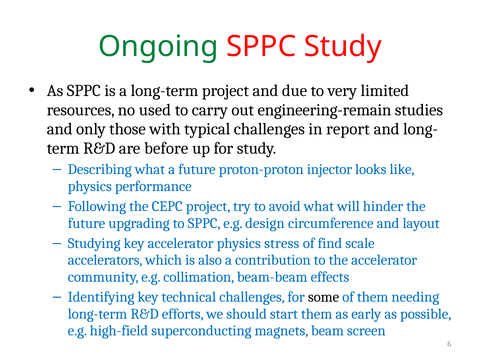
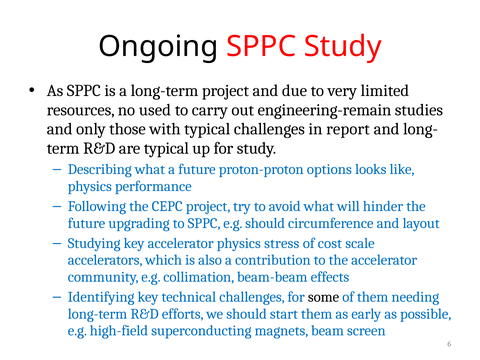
Ongoing colour: green -> black
are before: before -> typical
injector: injector -> options
e.g design: design -> should
find: find -> cost
